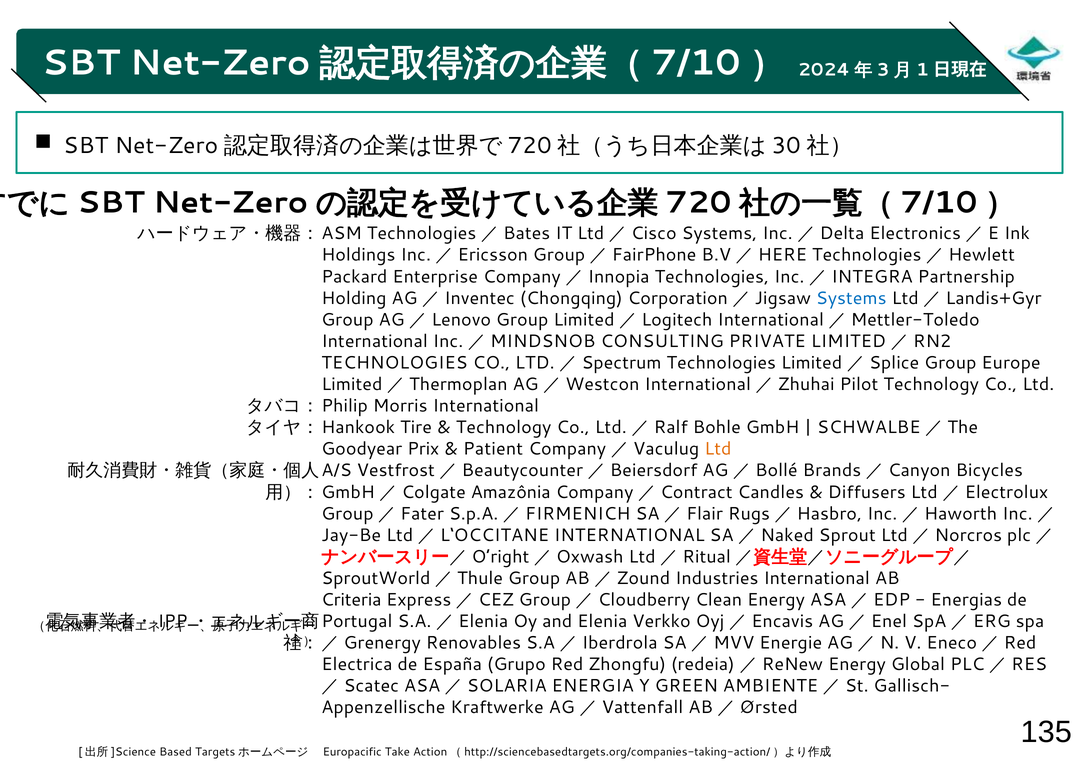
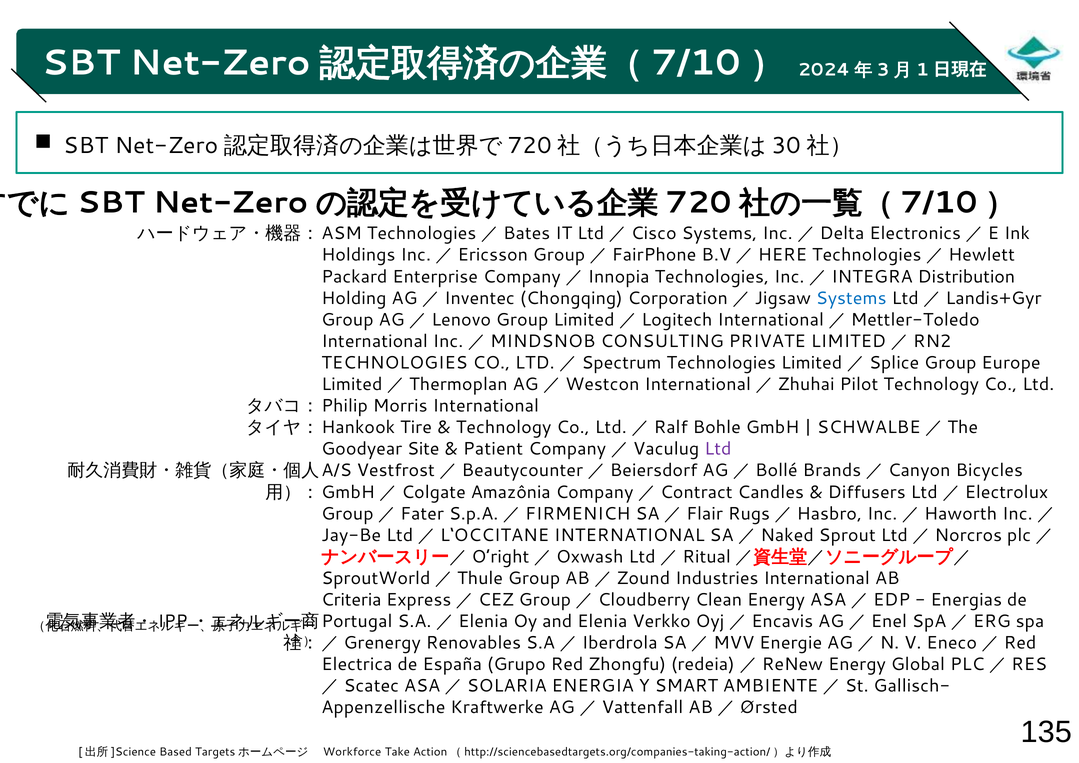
Partnership: Partnership -> Distribution
Prix: Prix -> Site
Ltd at (718, 449) colour: orange -> purple
GREEN: GREEN -> SMART
Europacific: Europacific -> Workforce
